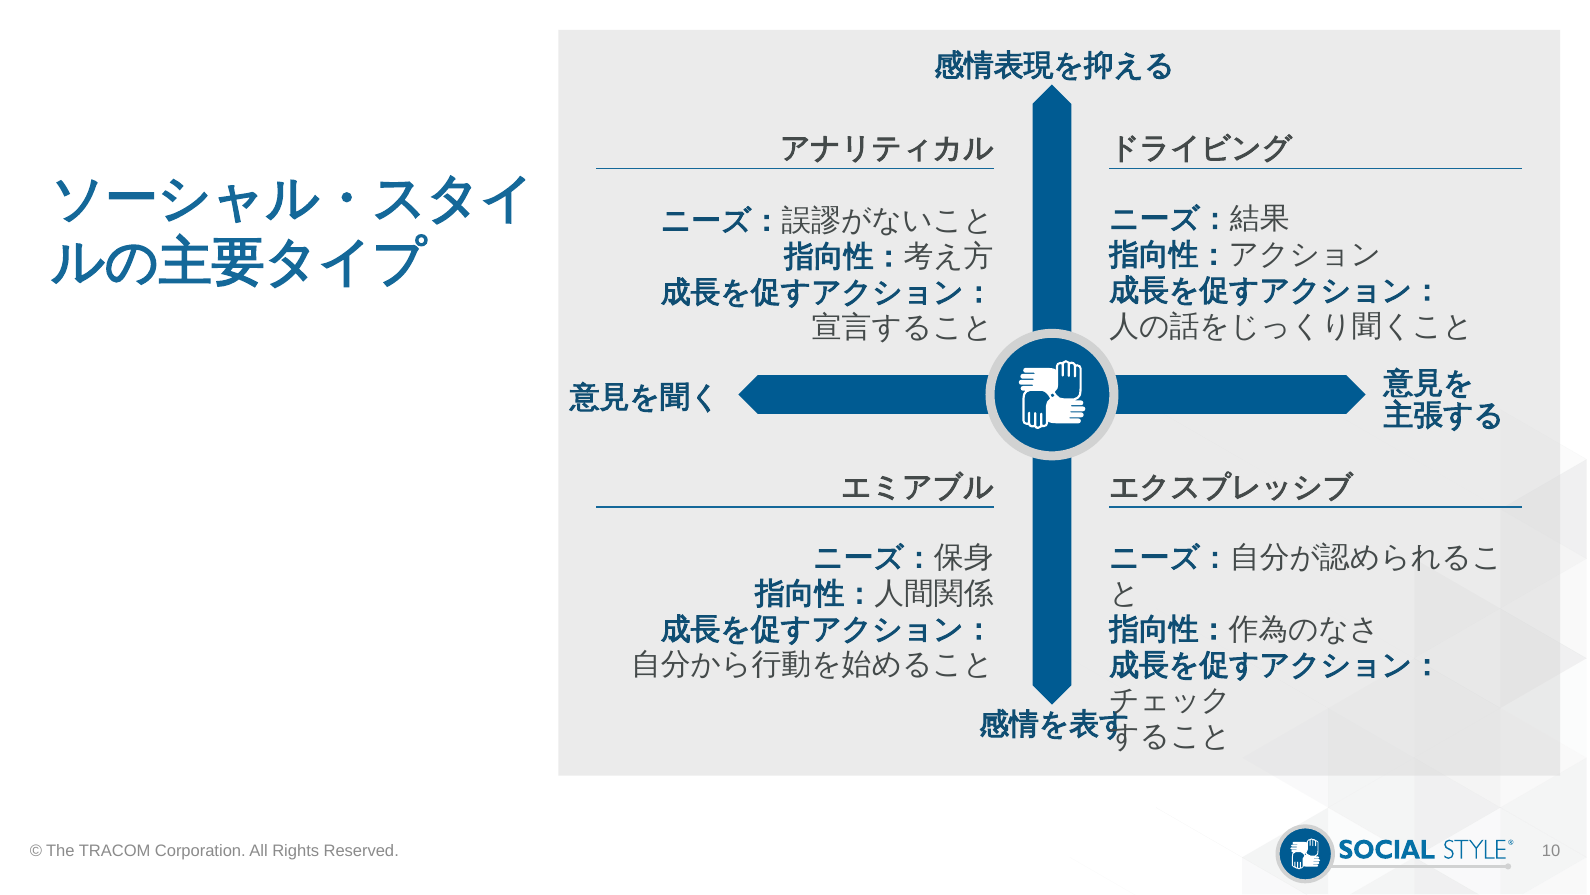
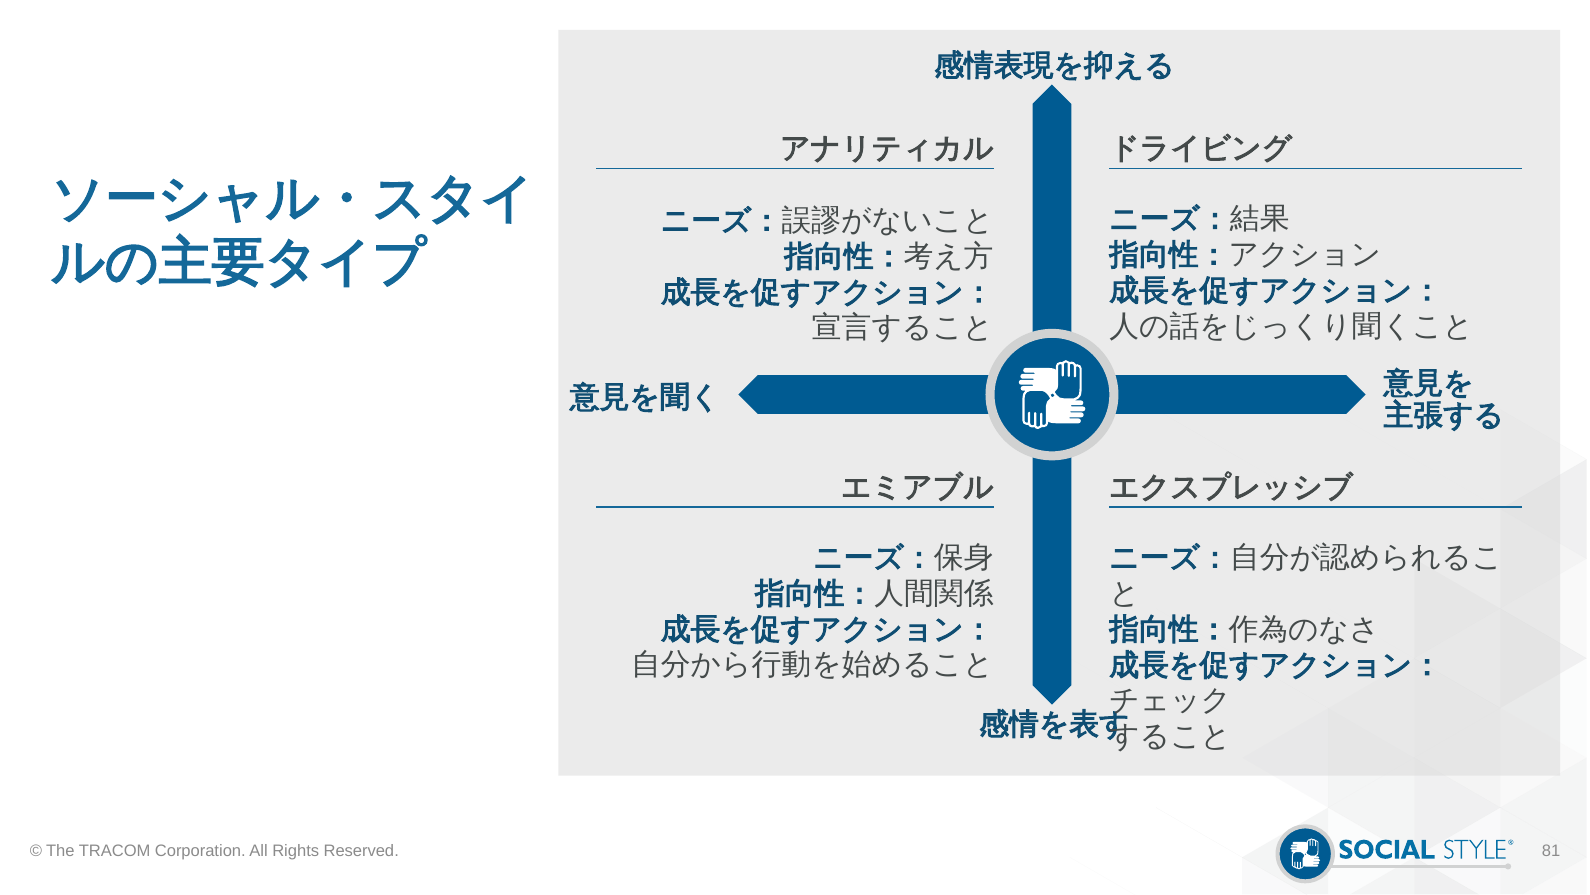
10: 10 -> 81
